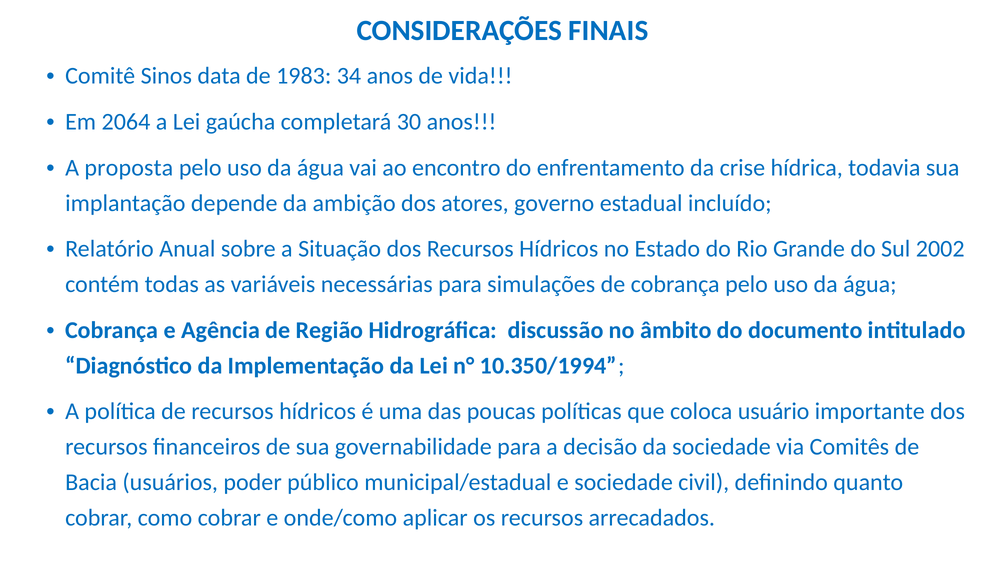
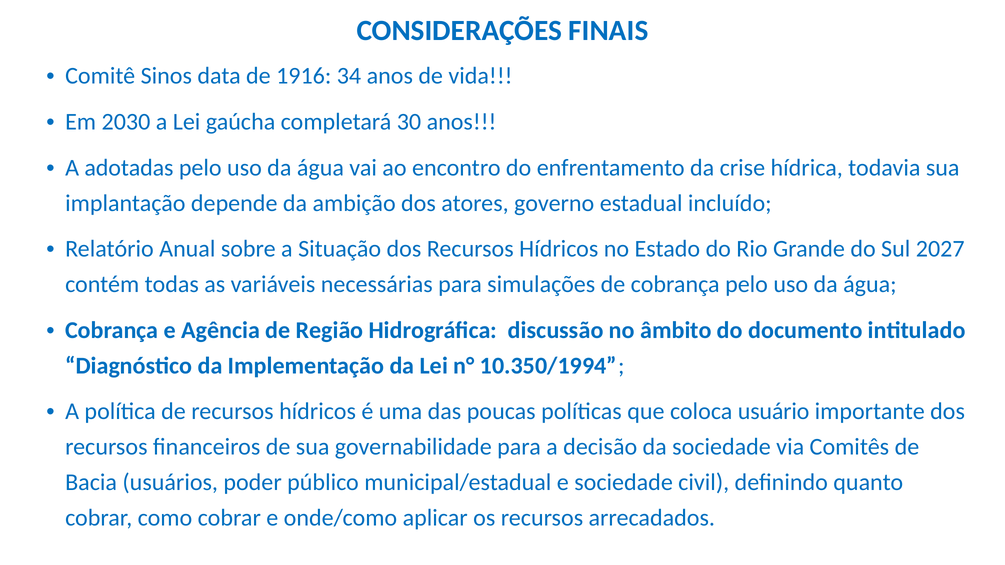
1983: 1983 -> 1916
2064: 2064 -> 2030
proposta: proposta -> adotadas
2002: 2002 -> 2027
